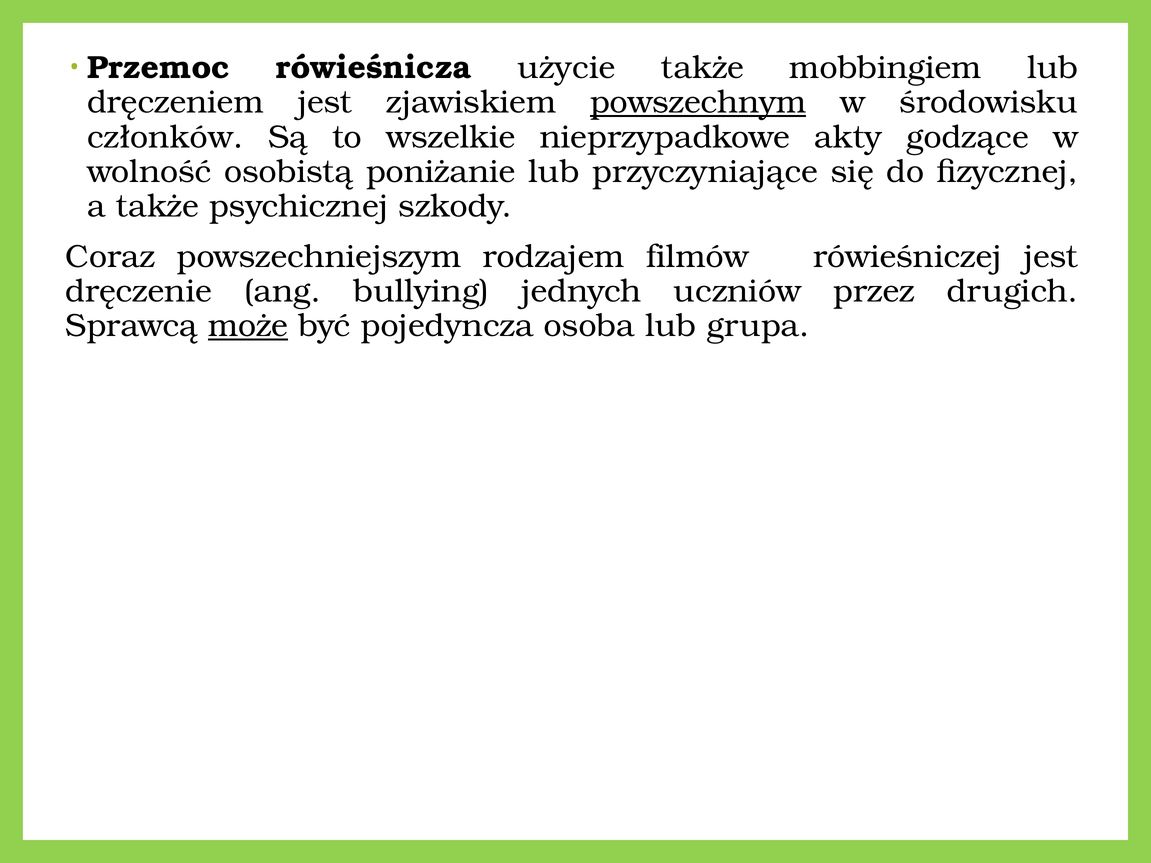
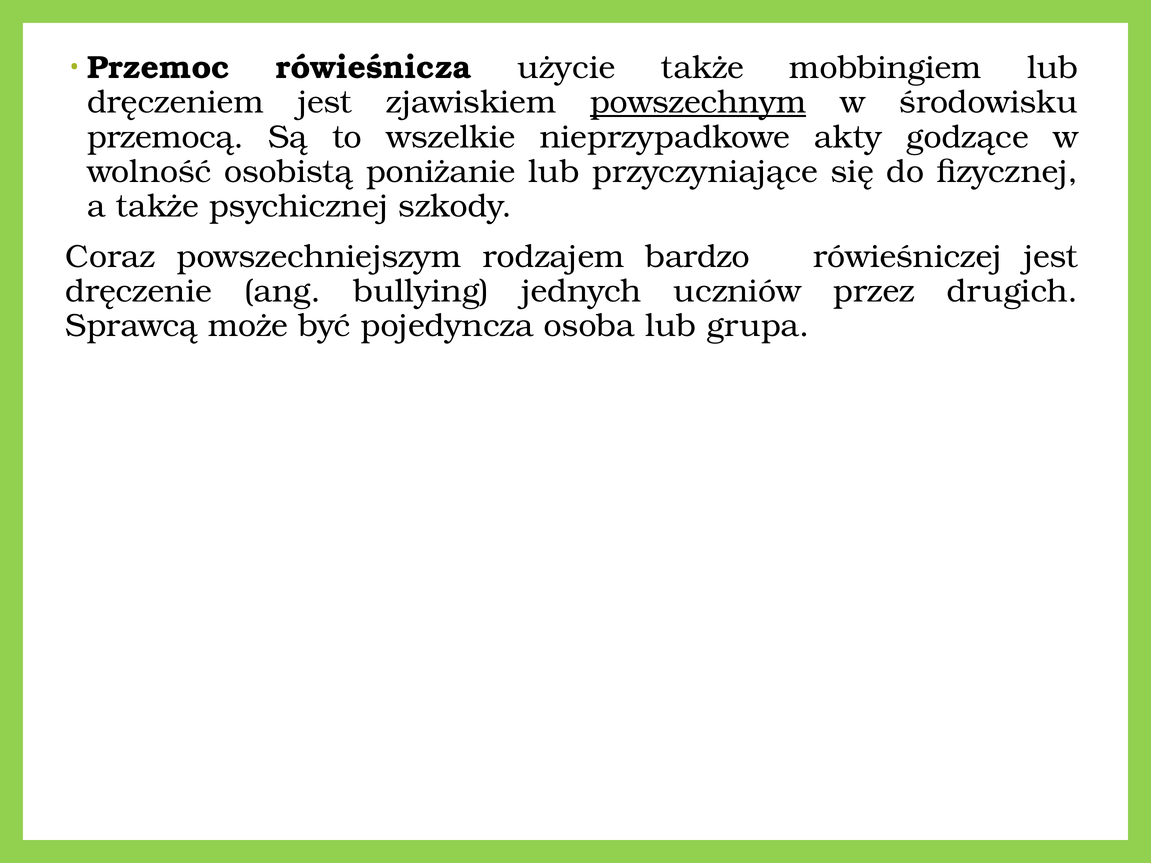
członków: członków -> przemocą
filmów: filmów -> bardzo
może underline: present -> none
